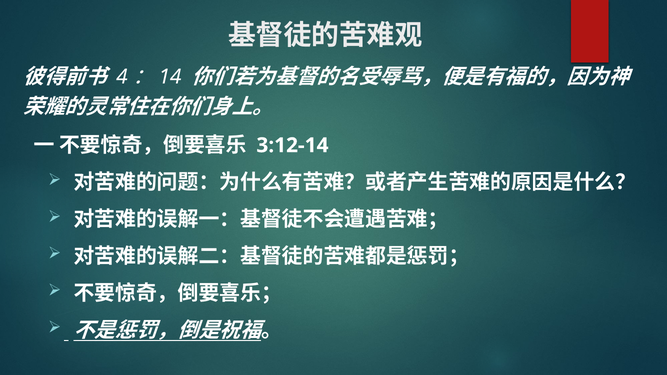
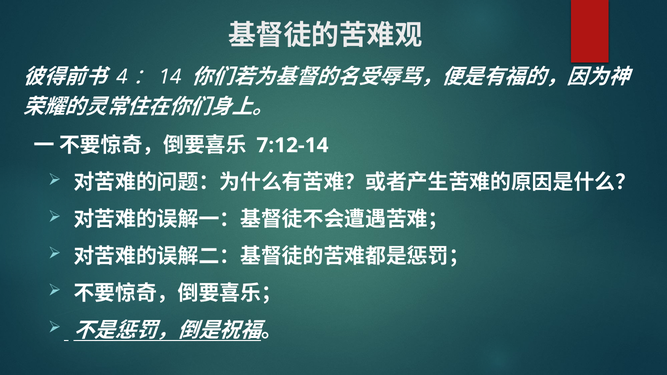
3:12-14: 3:12-14 -> 7:12-14
